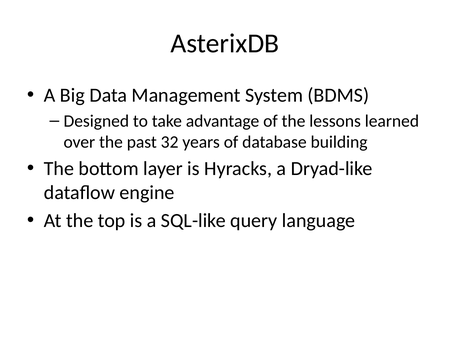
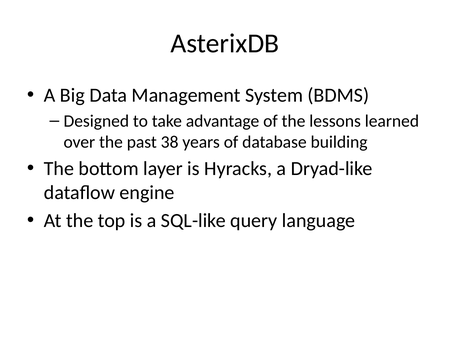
32: 32 -> 38
